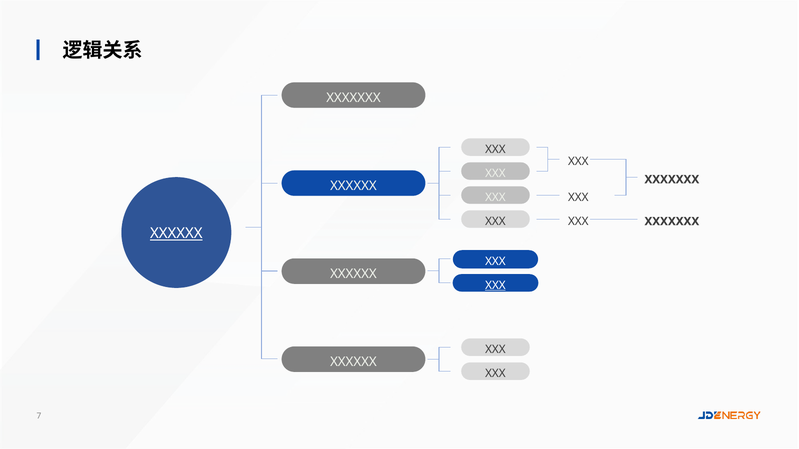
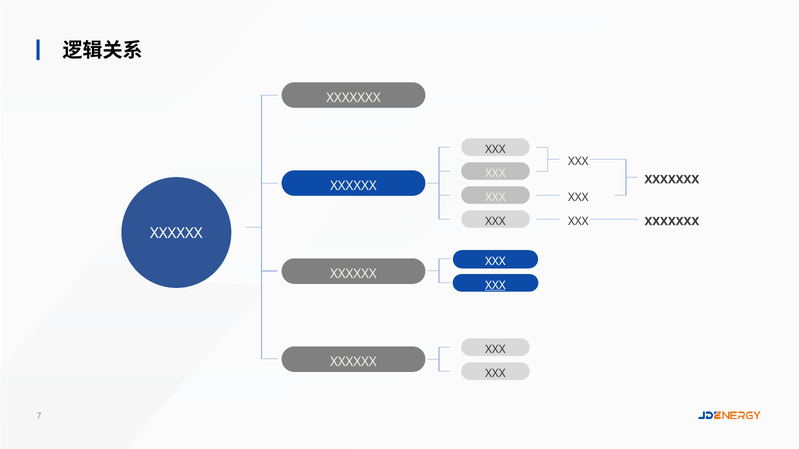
XXXXXX at (176, 234) underline: present -> none
